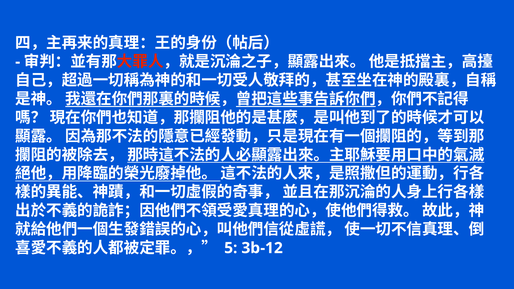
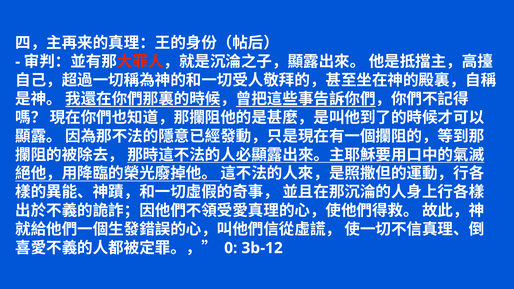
5: 5 -> 0
